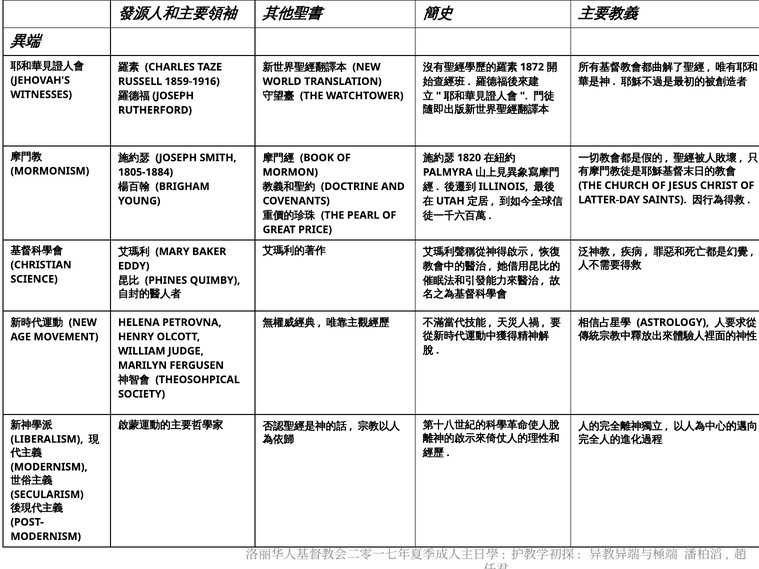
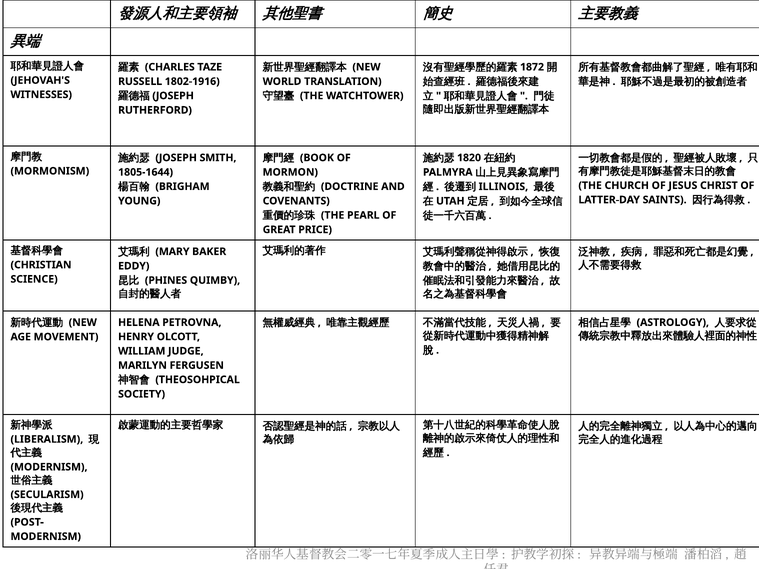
1859-1916: 1859-1916 -> 1802-1916
1805-1884: 1805-1884 -> 1805-1644
